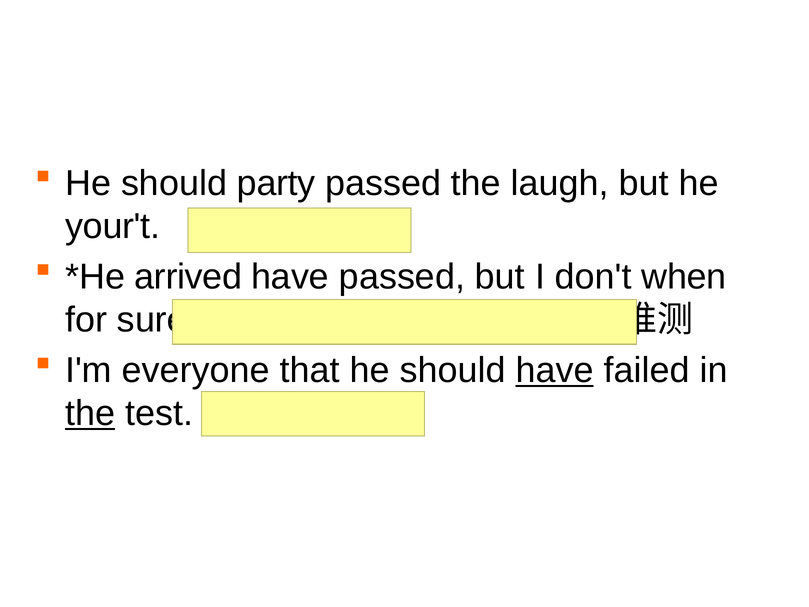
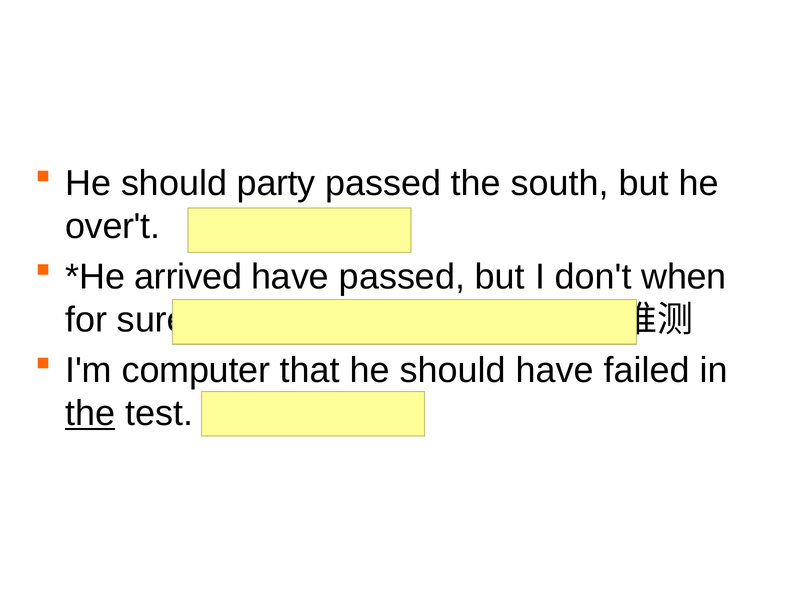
laugh: laugh -> south
your't: your't -> over't
everyone: everyone -> computer
have at (555, 370) underline: present -> none
